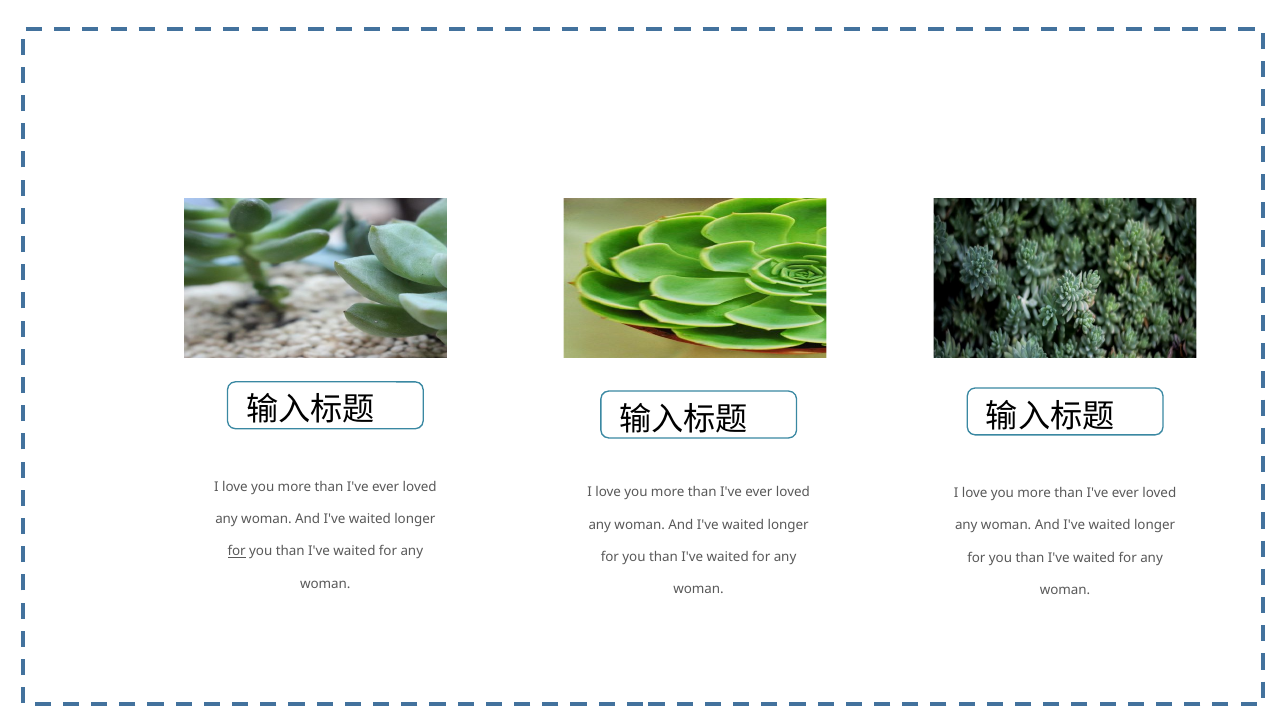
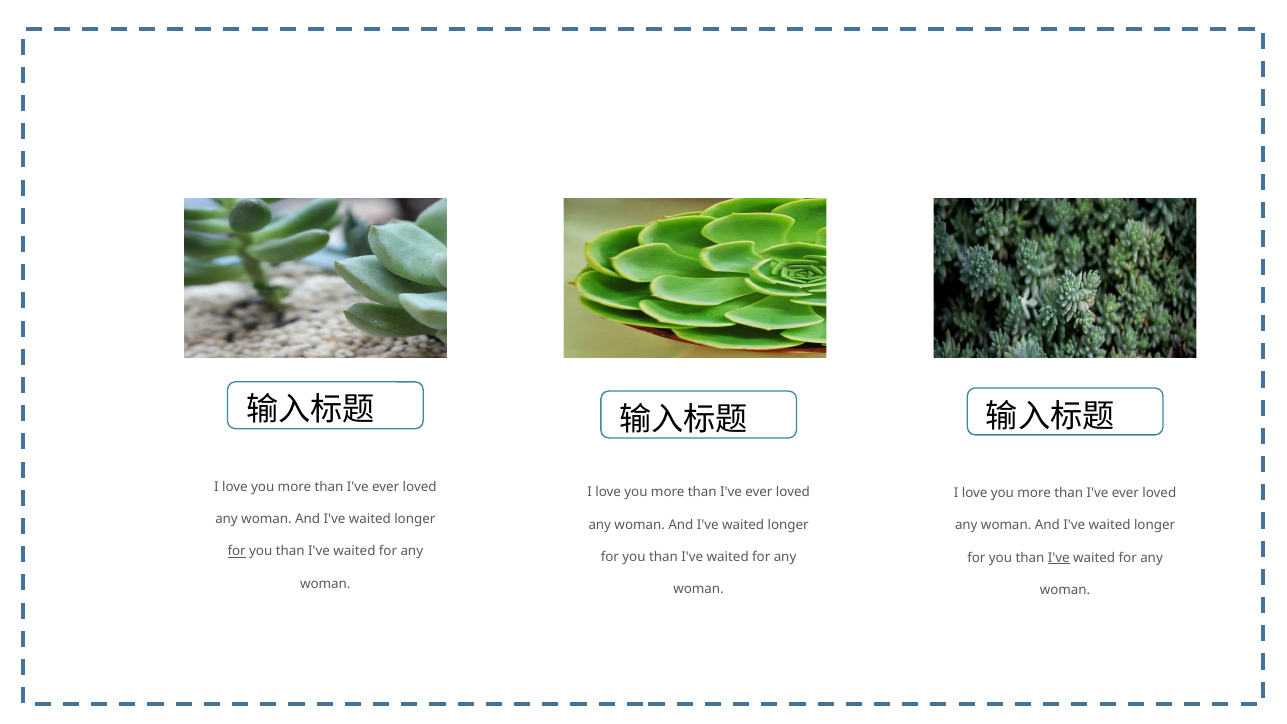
I've at (1059, 558) underline: none -> present
